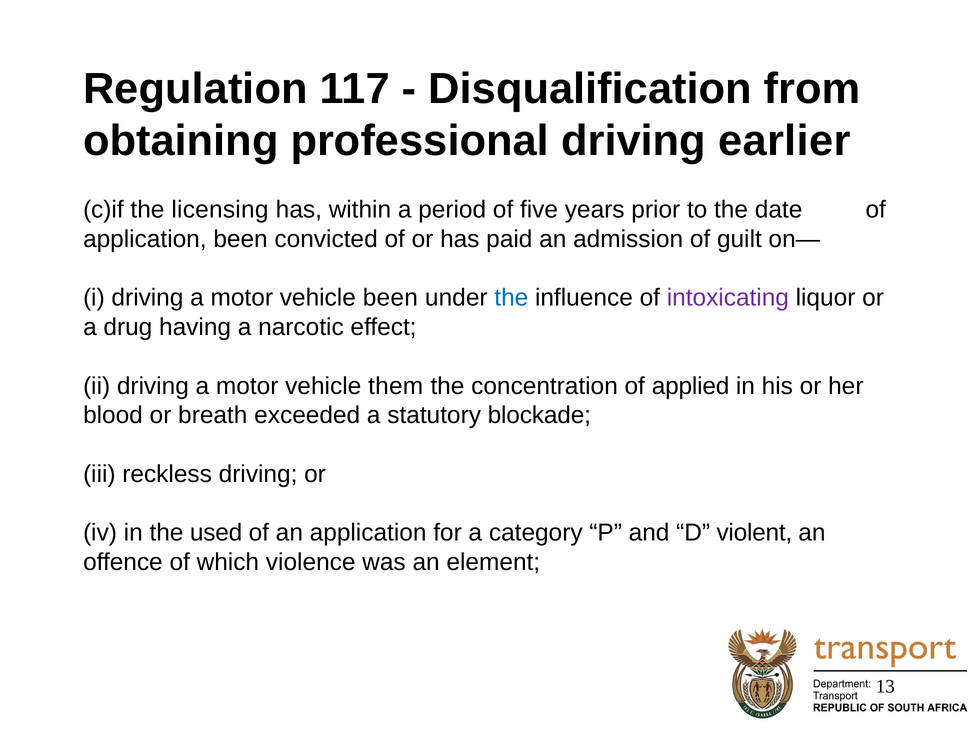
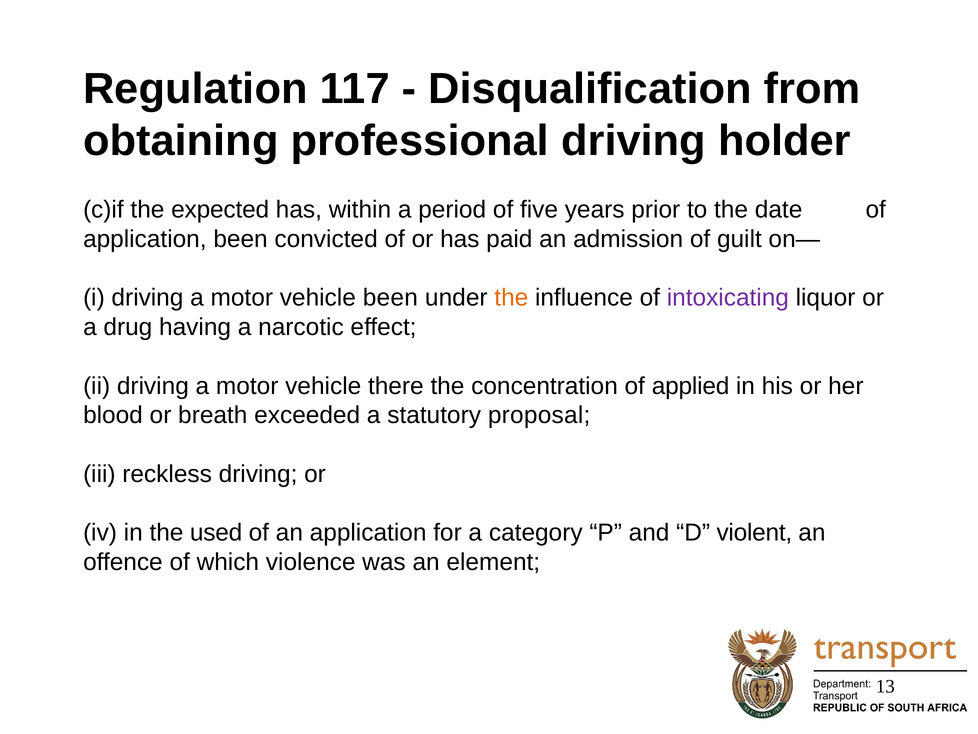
earlier: earlier -> holder
licensing: licensing -> expected
the at (511, 298) colour: blue -> orange
them: them -> there
blockade: blockade -> proposal
